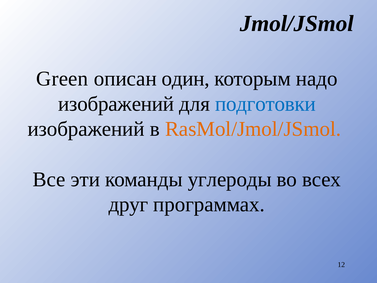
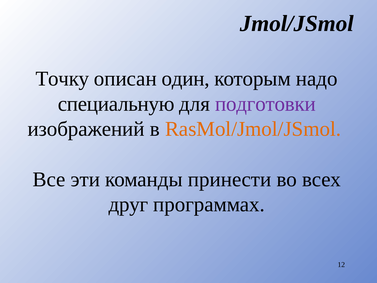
Green: Green -> Точку
изображений at (116, 104): изображений -> специальную
подготовки colour: blue -> purple
углероды: углероды -> принести
